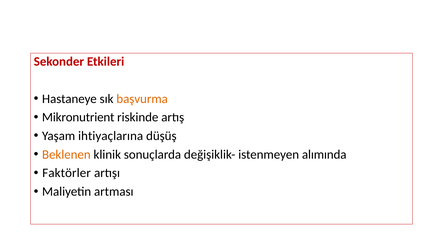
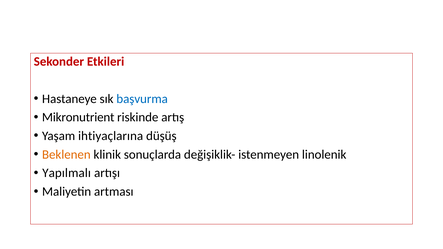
başvurma colour: orange -> blue
alımında: alımında -> linolenik
Faktörler: Faktörler -> Yapılmalı
